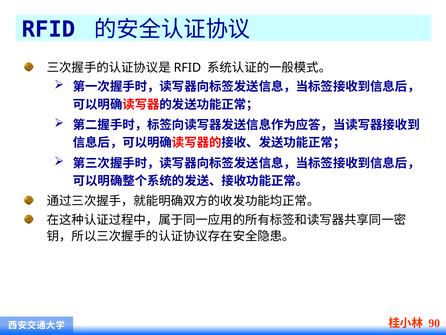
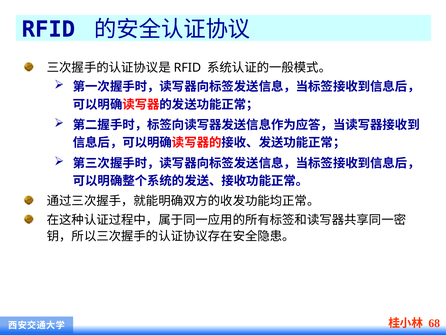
90: 90 -> 68
